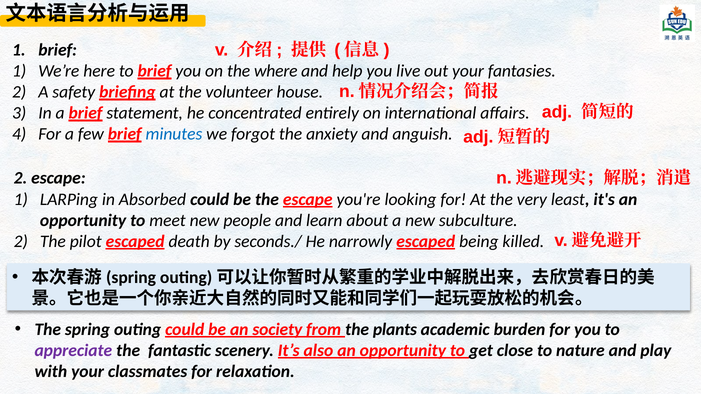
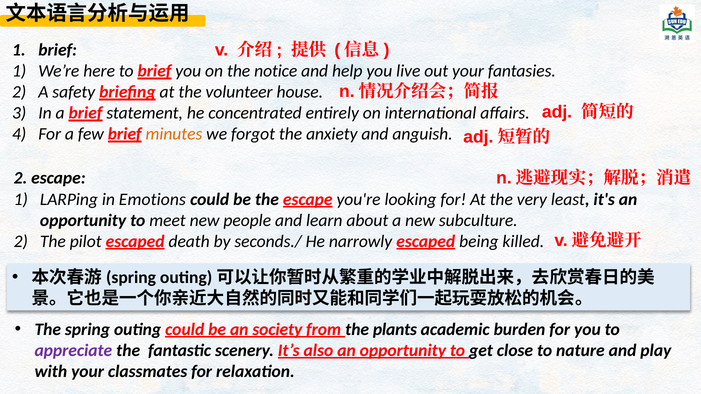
where: where -> notice
minutes colour: blue -> orange
Absorbed: Absorbed -> Emotions
